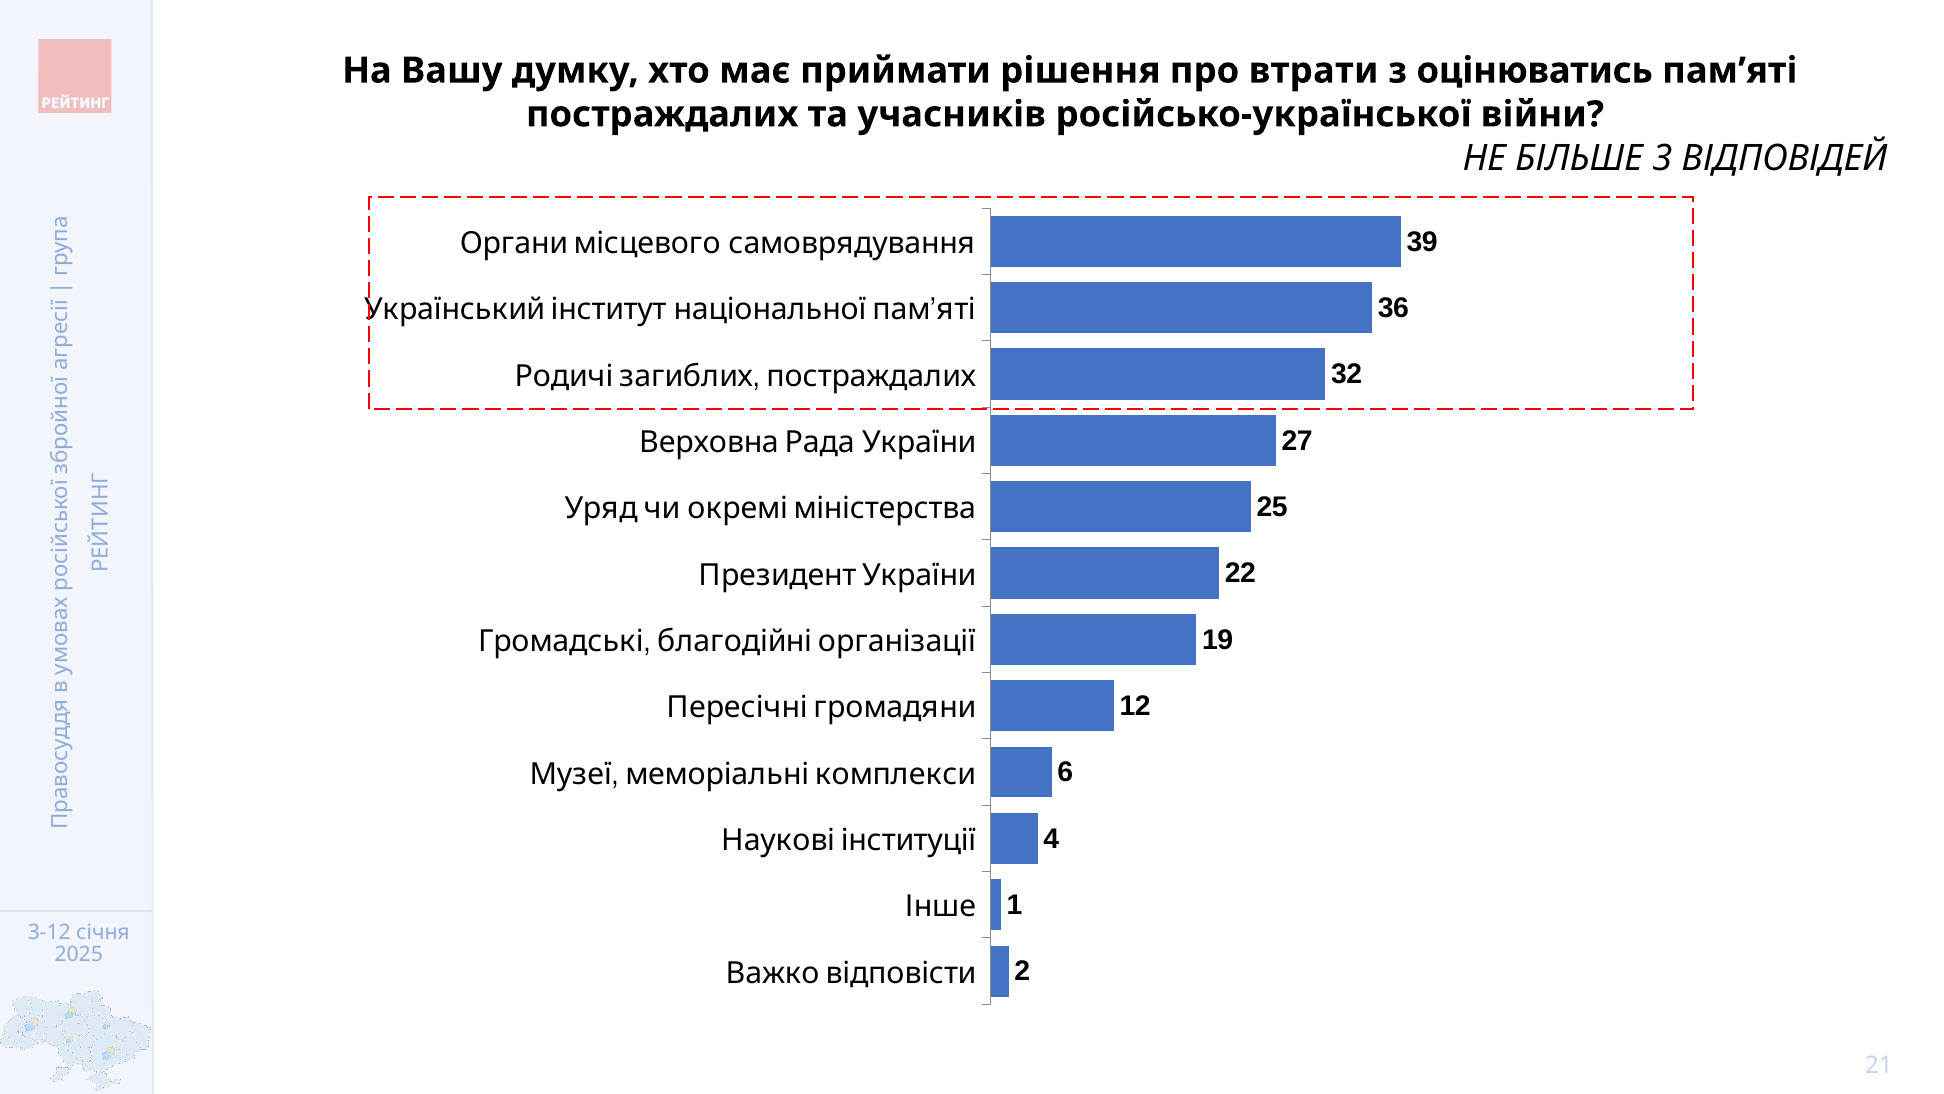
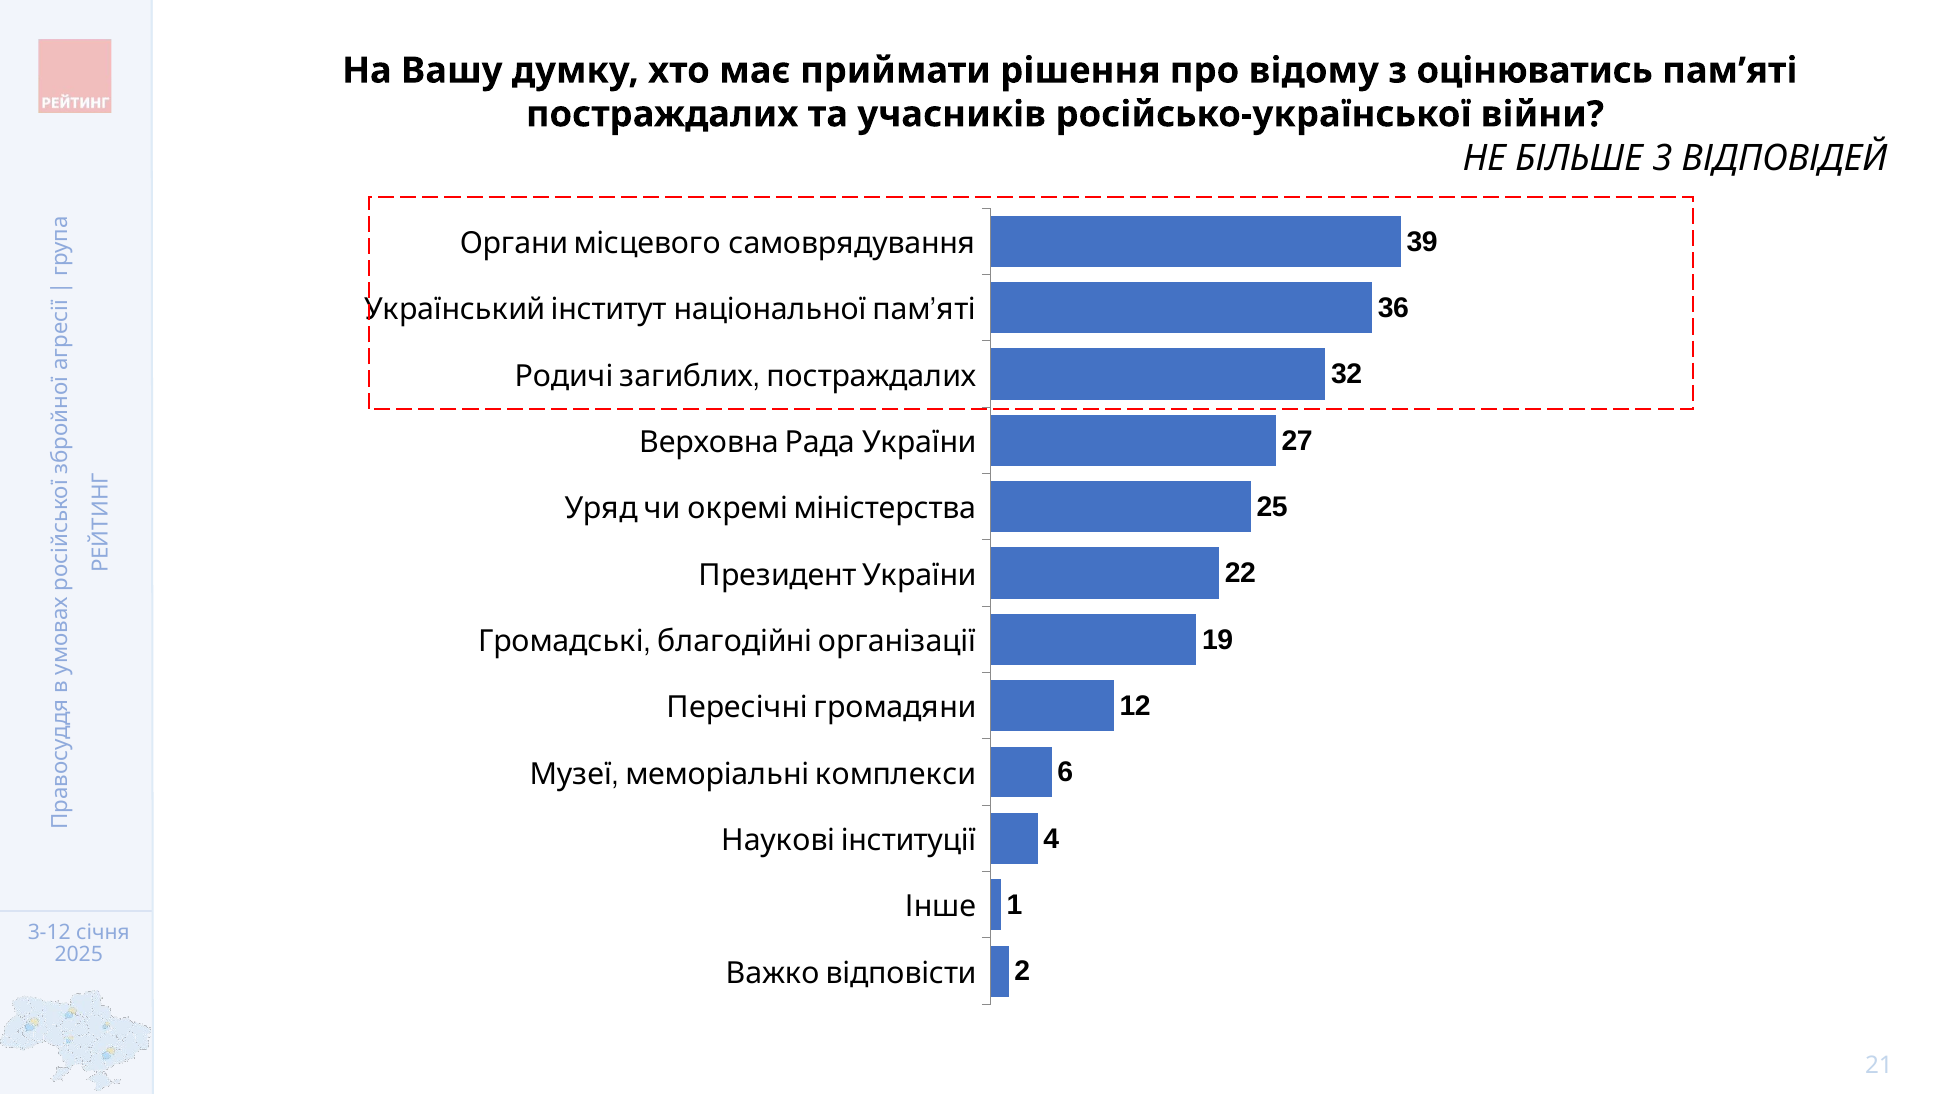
втрати: втрати -> відому
